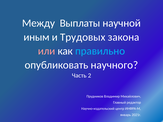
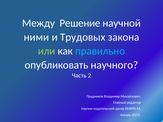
Выплаты: Выплаты -> Решение
иным: иным -> ними
или colour: pink -> light green
